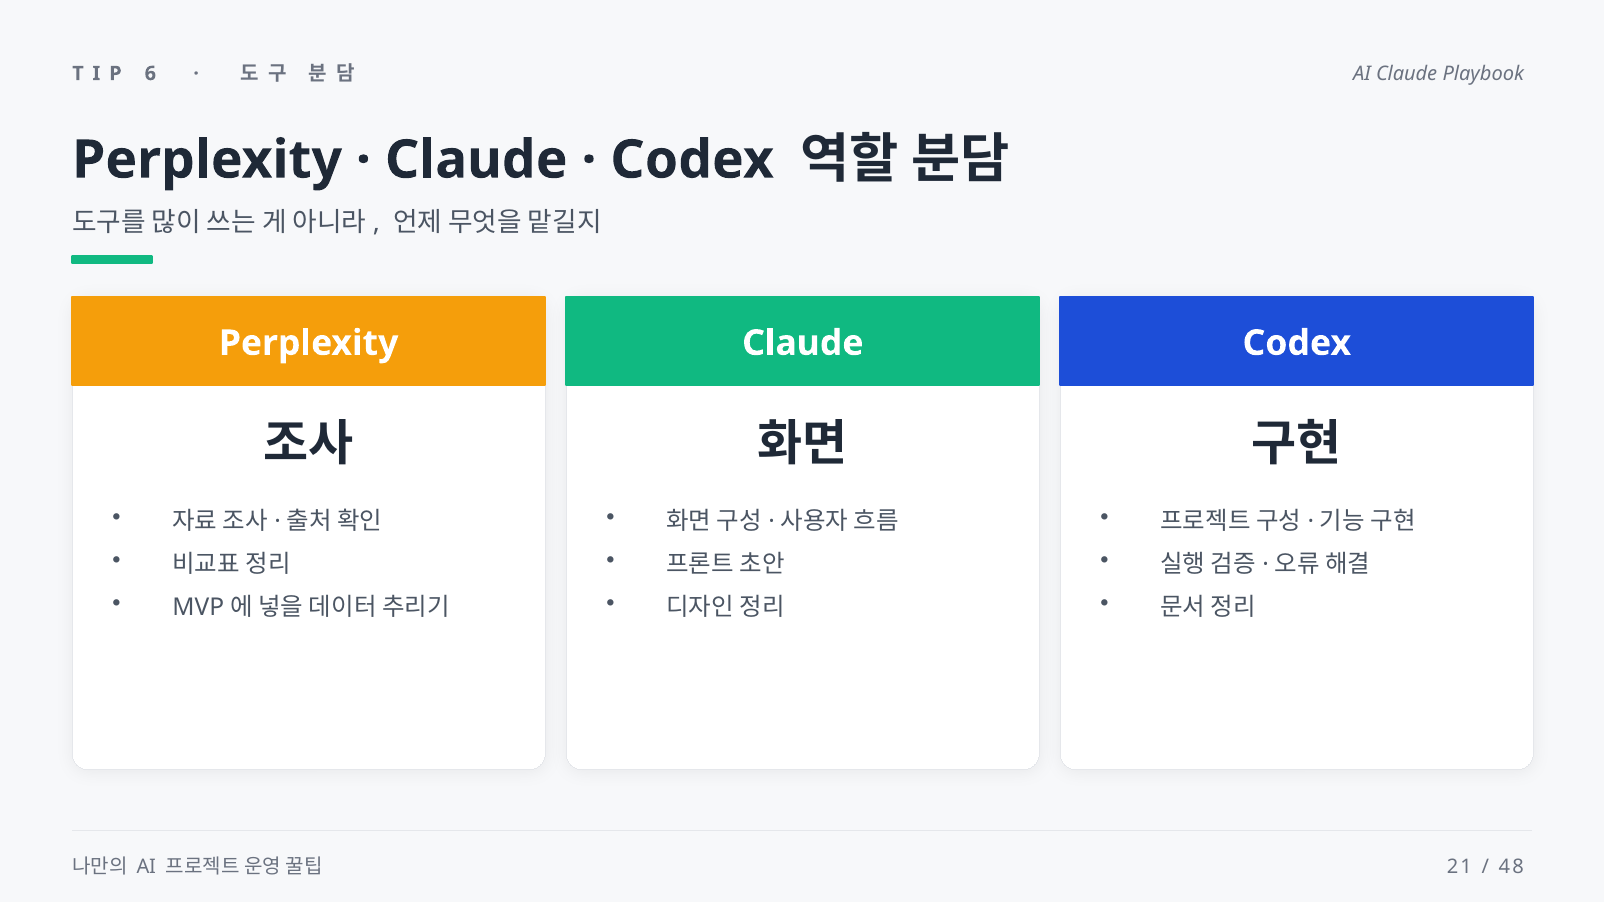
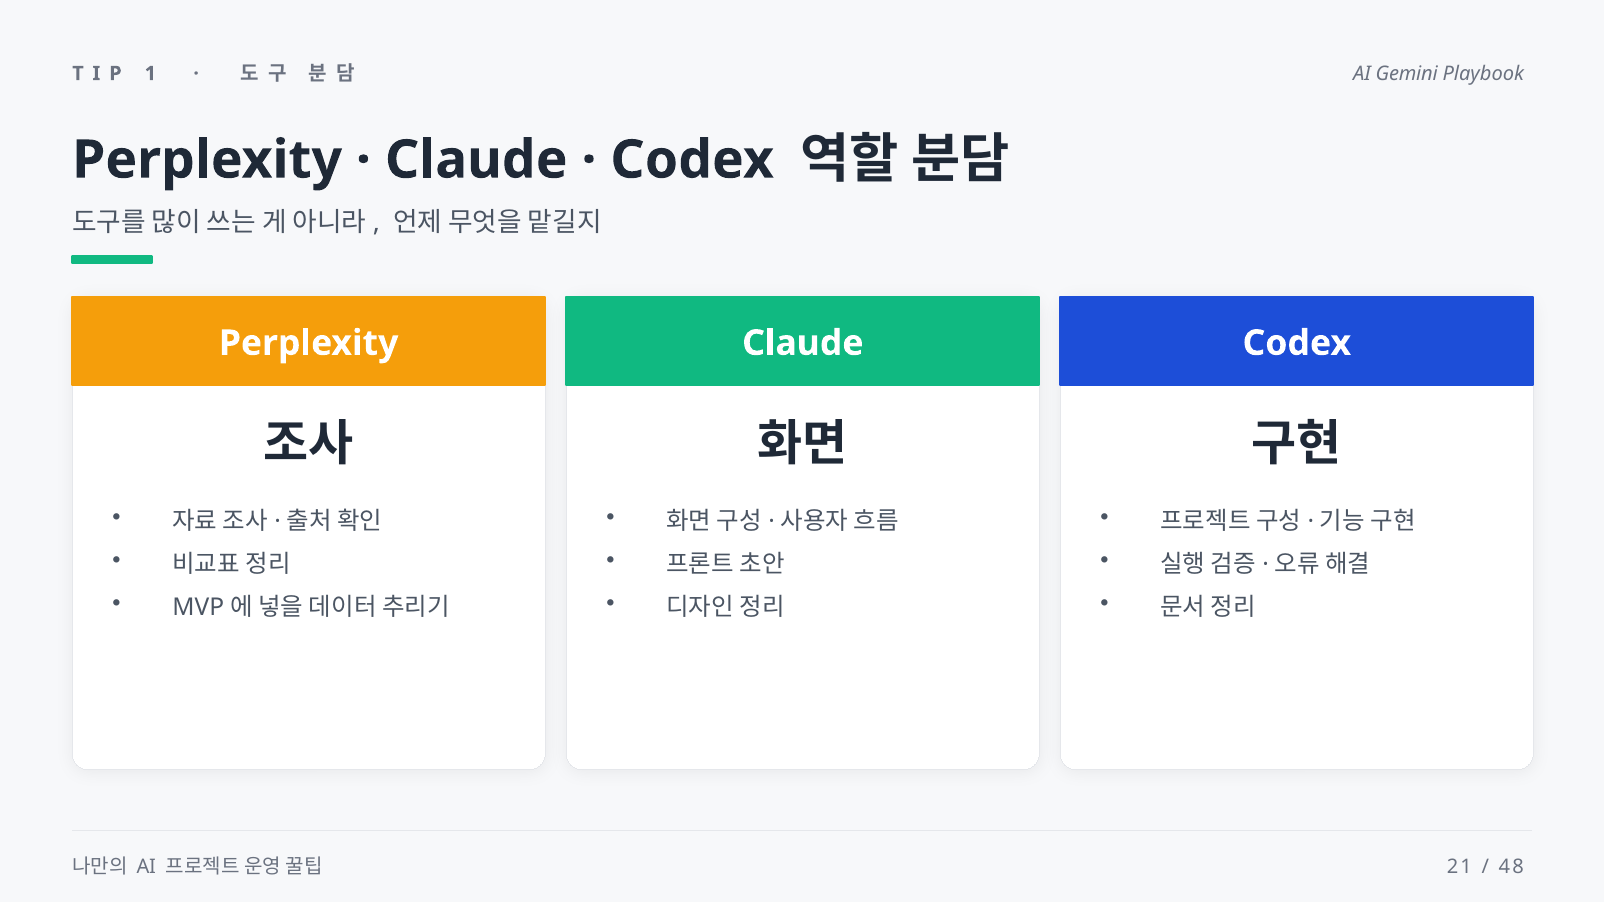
6: 6 -> 1
AI Claude: Claude -> Gemini
